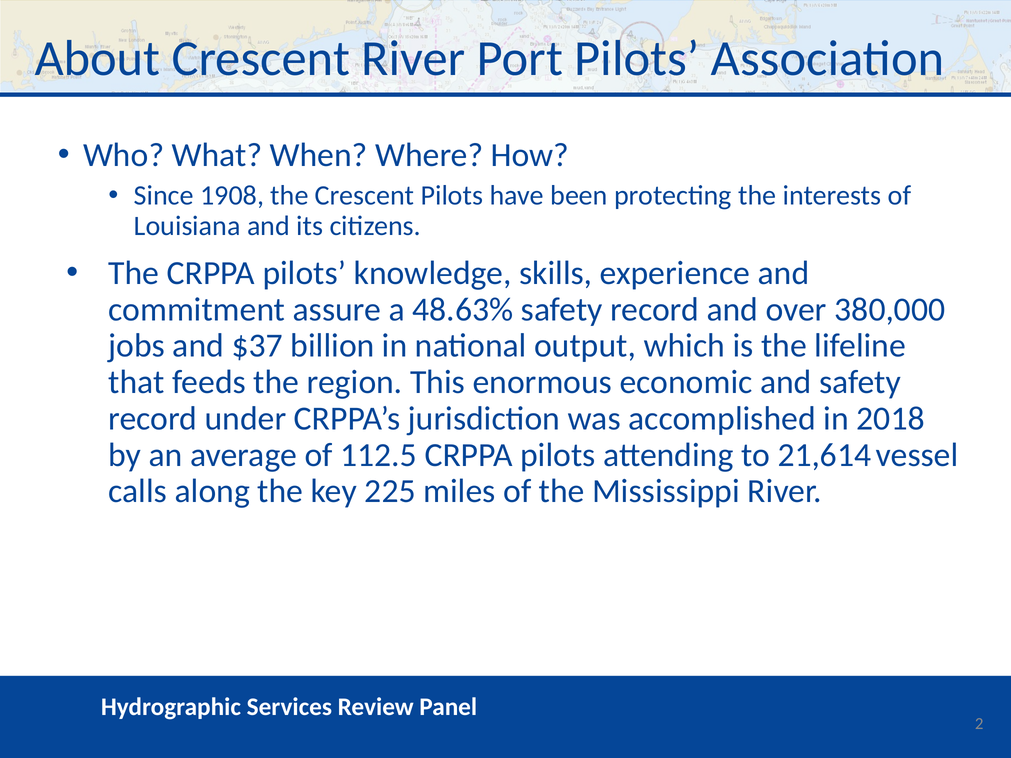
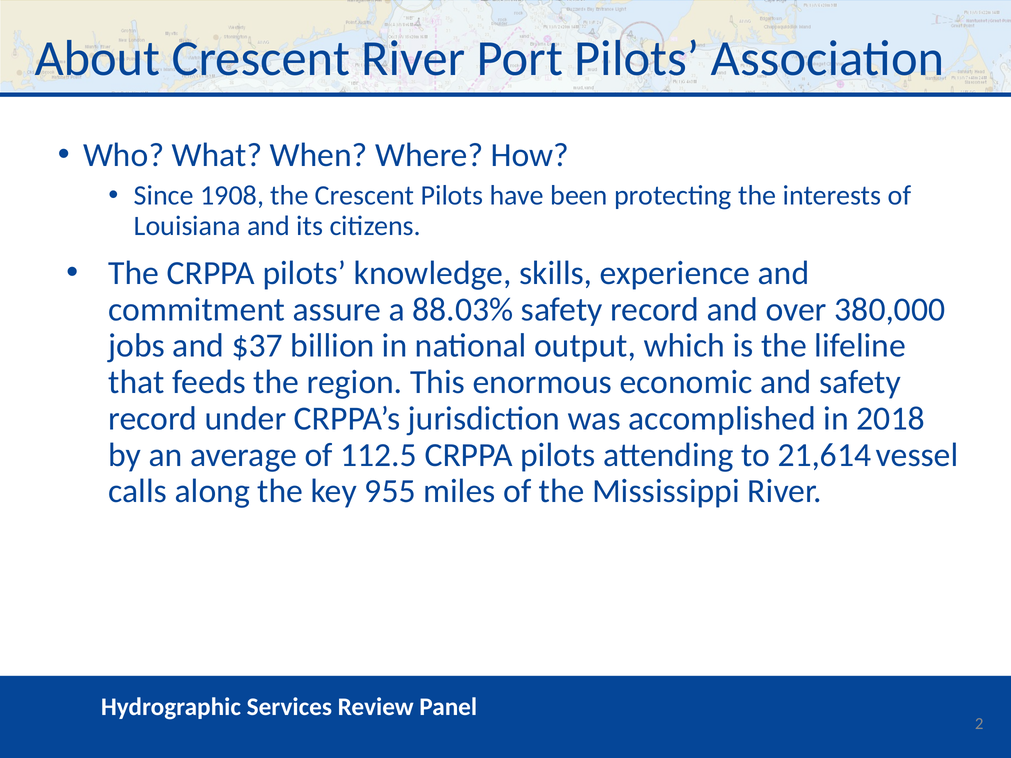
48.63%: 48.63% -> 88.03%
225: 225 -> 955
